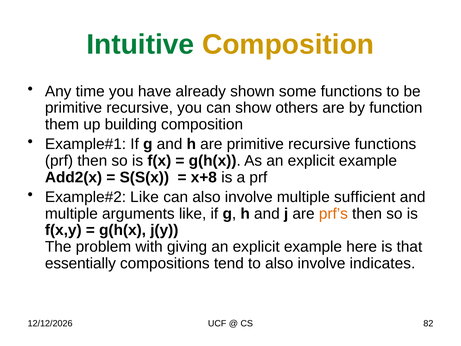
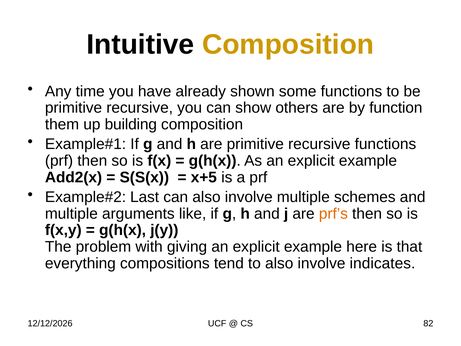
Intuitive colour: green -> black
x+8: x+8 -> x+5
Like at (144, 197): Like -> Last
sufficient: sufficient -> schemes
essentially: essentially -> everything
